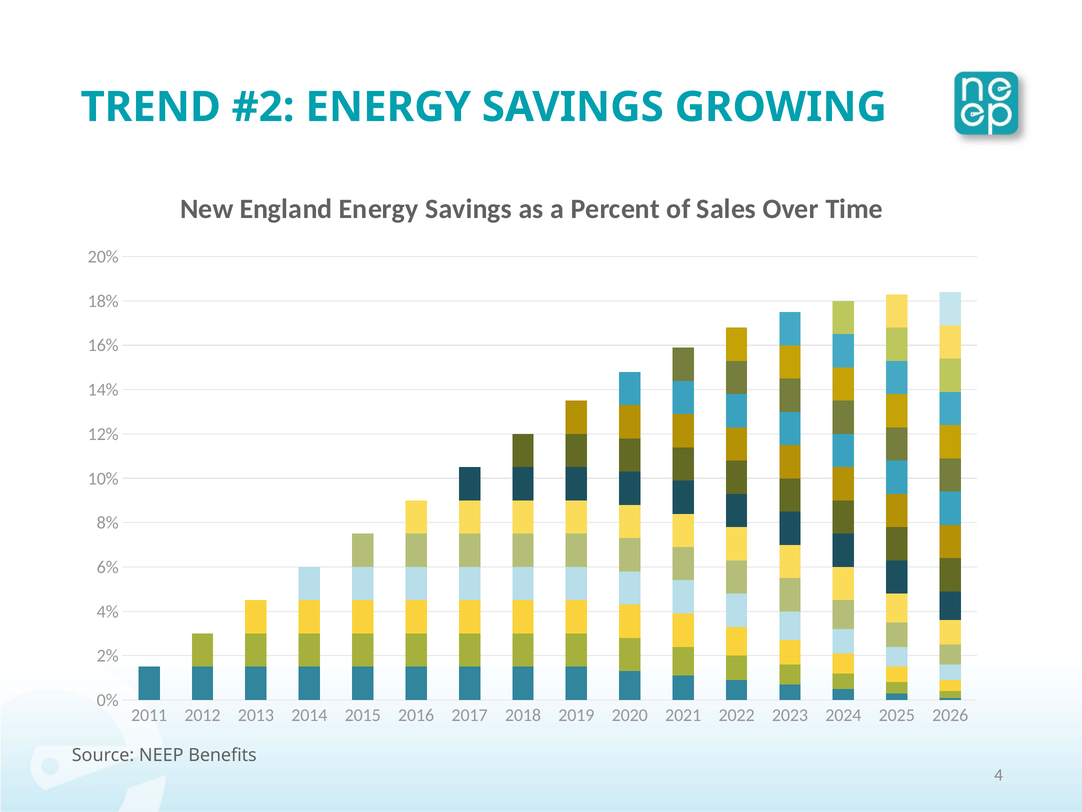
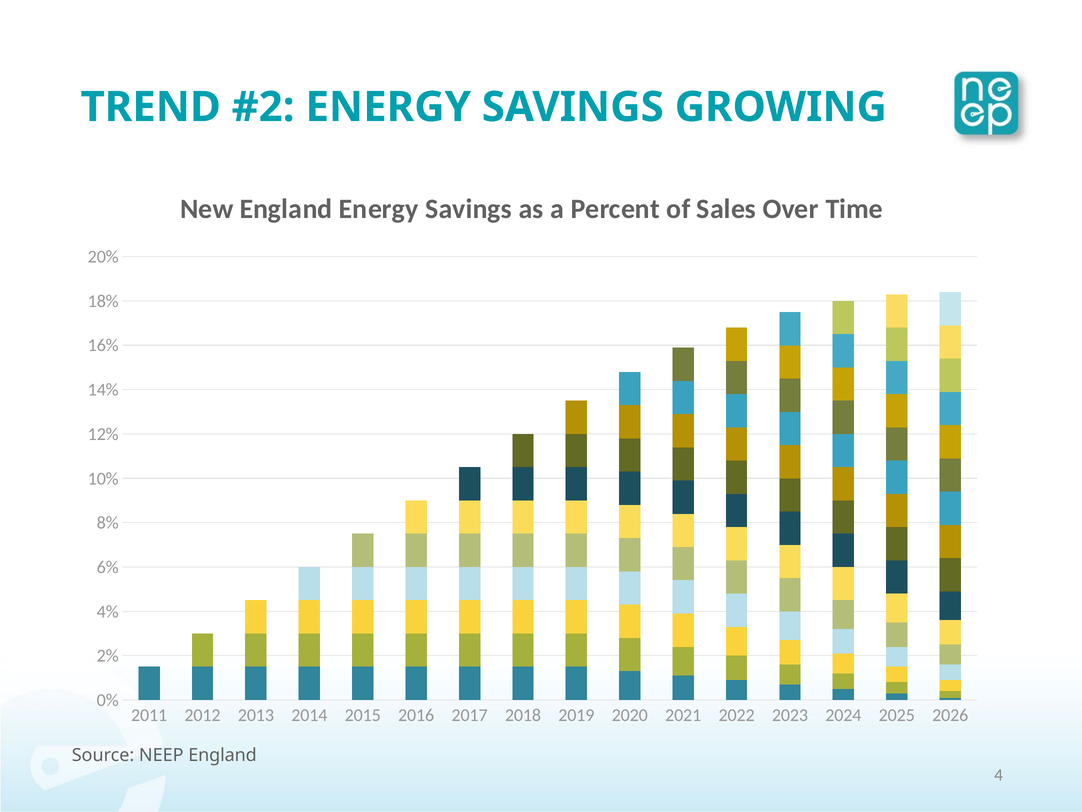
NEEP Benefits: Benefits -> England
